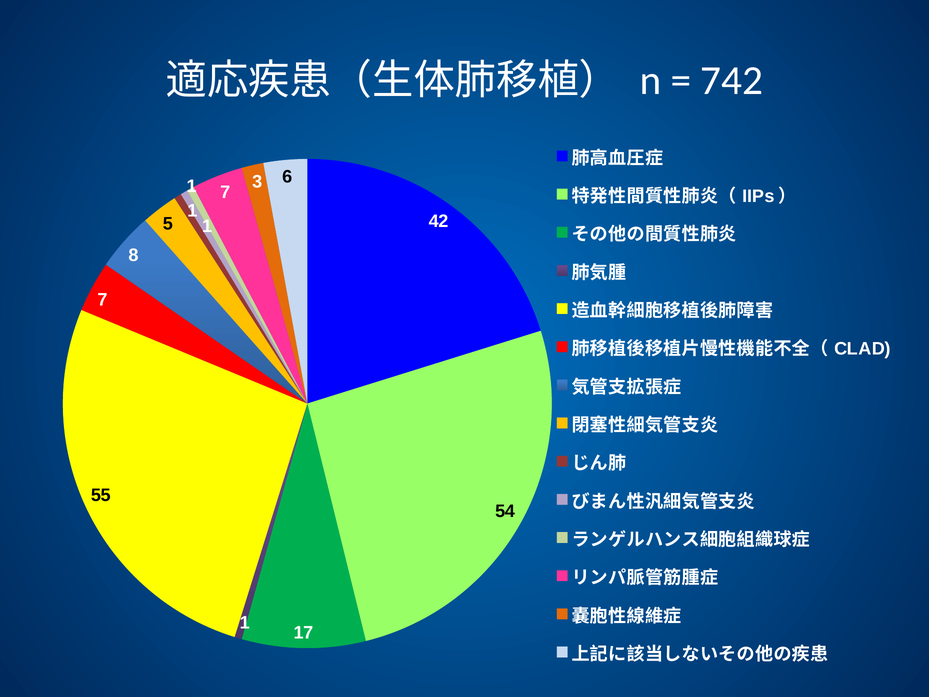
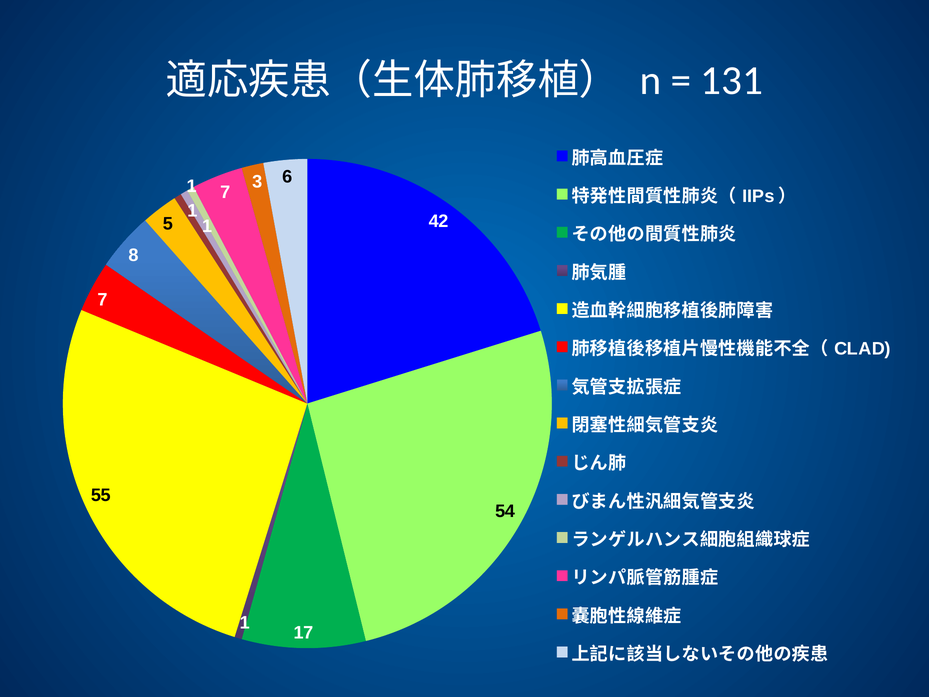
742: 742 -> 131
